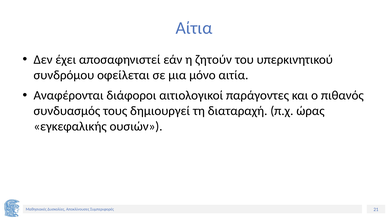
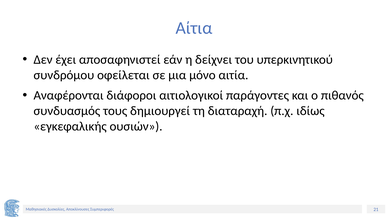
ζητούν: ζητούν -> δείχνει
ώρας: ώρας -> ιδίως
